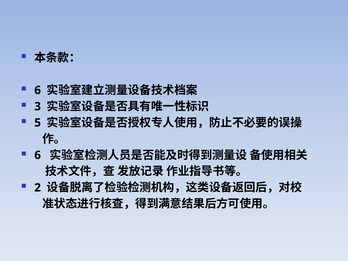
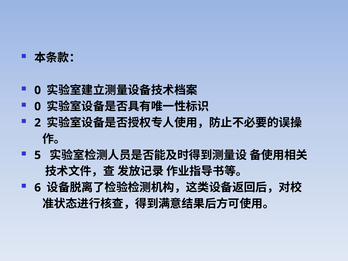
6 at (38, 90): 6 -> 0
3 at (38, 106): 3 -> 0
5: 5 -> 2
6 at (38, 155): 6 -> 5
2: 2 -> 6
